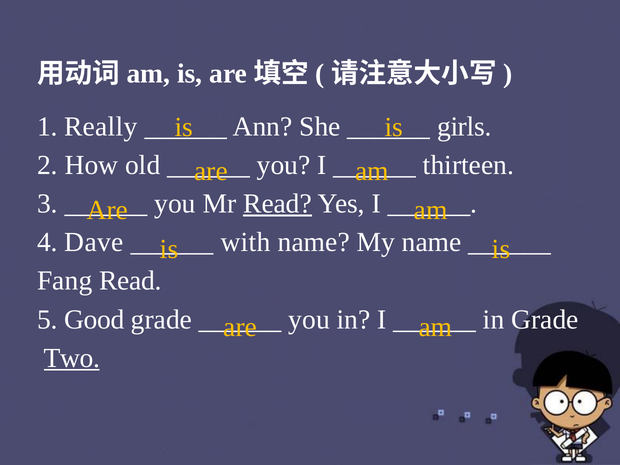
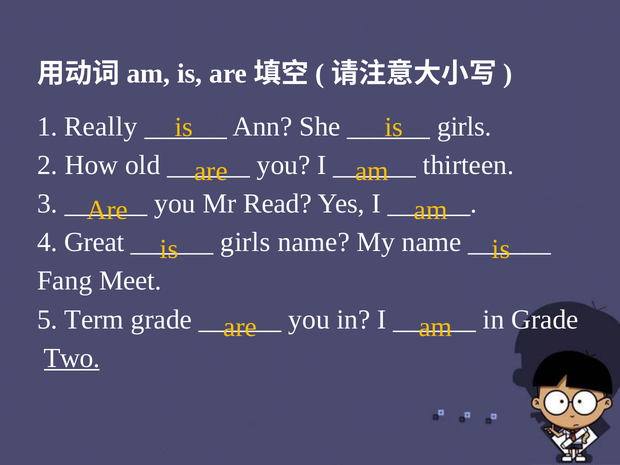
Read at (278, 204) underline: present -> none
Dave: Dave -> Great
with at (245, 242): with -> girls
Fang Read: Read -> Meet
Good: Good -> Term
